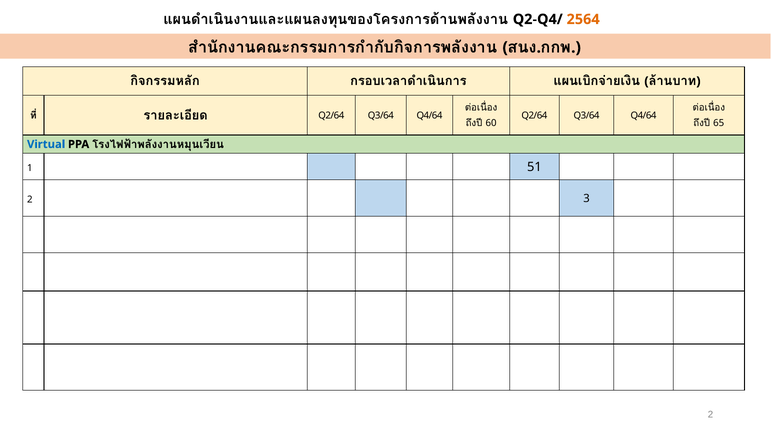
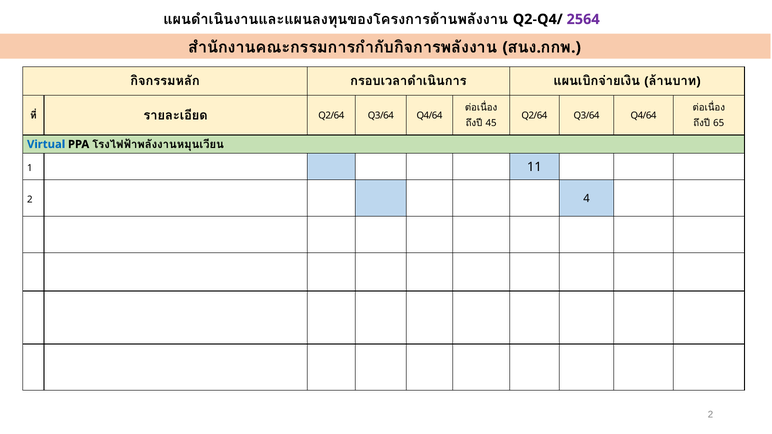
2564 colour: orange -> purple
60: 60 -> 45
51: 51 -> 11
3: 3 -> 4
